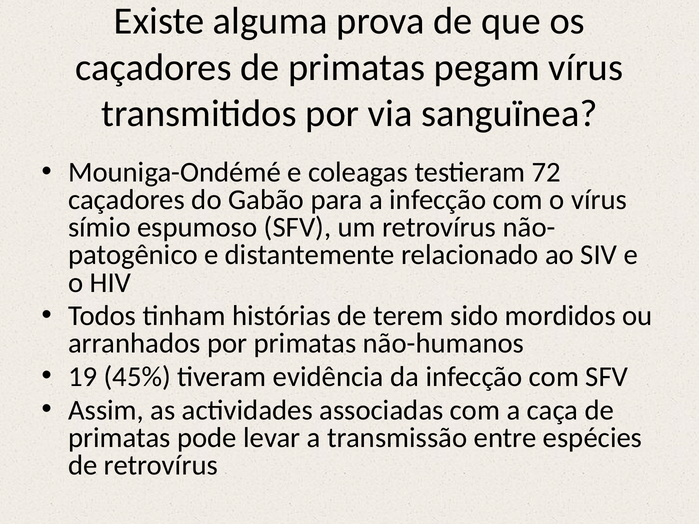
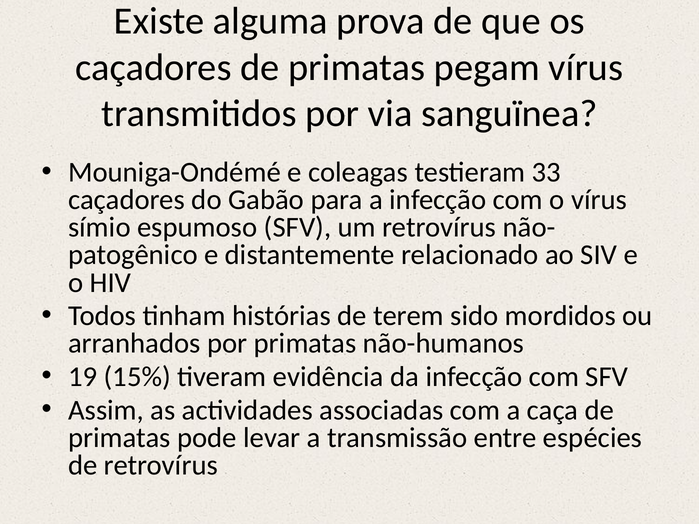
72: 72 -> 33
45%: 45% -> 15%
